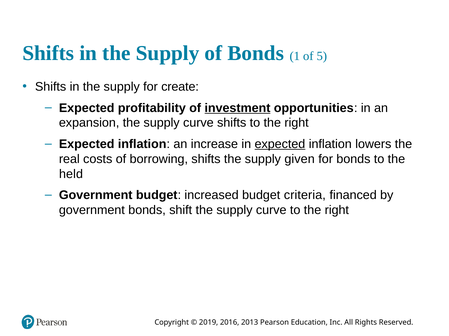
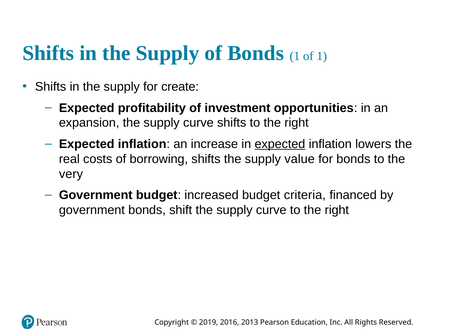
of 5: 5 -> 1
investment underline: present -> none
given: given -> value
held: held -> very
